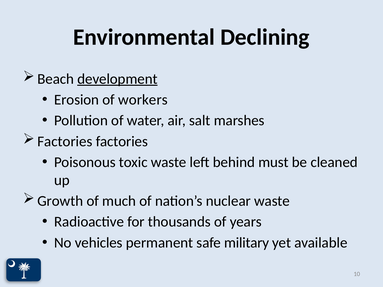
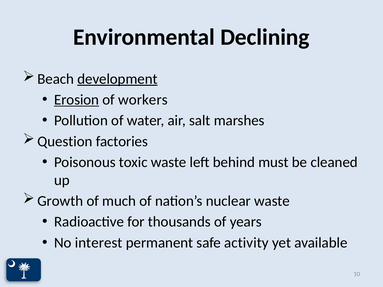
Erosion underline: none -> present
Factories at (65, 142): Factories -> Question
vehicles: vehicles -> interest
military: military -> activity
